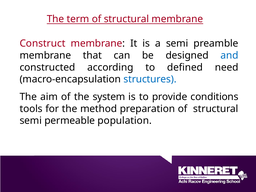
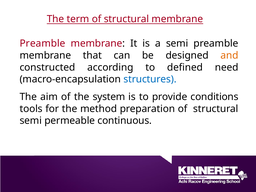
Construct at (43, 43): Construct -> Preamble
and colour: blue -> orange
population: population -> continuous
